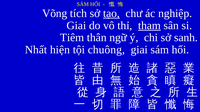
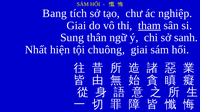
Võng: Võng -> Bang
tạo underline: present -> none
Tiêm: Tiêm -> Sung
